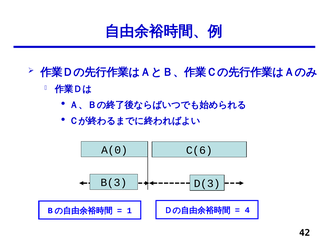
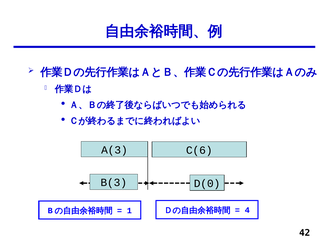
A(0: A(0 -> A(3
D(3: D(3 -> D(0
